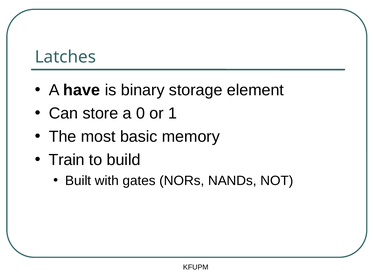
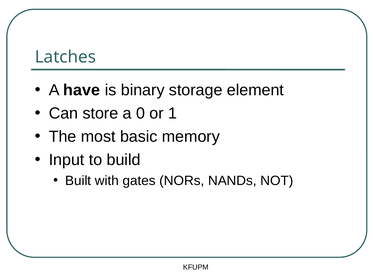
Train: Train -> Input
